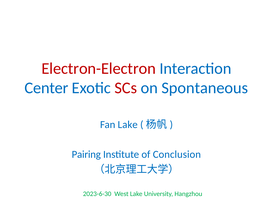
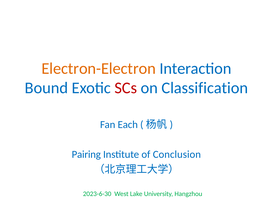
Electron-Electron colour: red -> orange
Center: Center -> Bound
Spontaneous: Spontaneous -> Classification
Fan Lake: Lake -> Each
